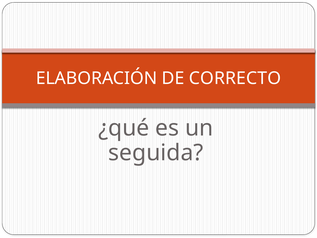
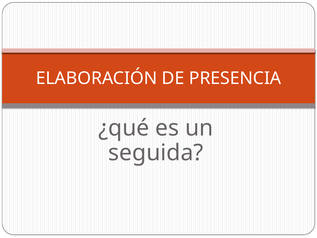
CORRECTO: CORRECTO -> PRESENCIA
